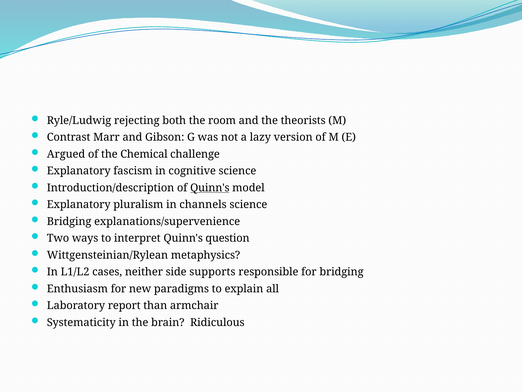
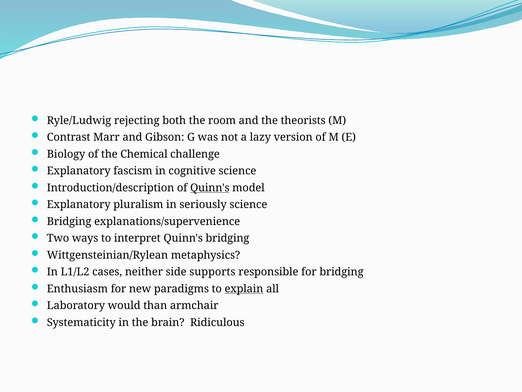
Argued: Argued -> Biology
channels: channels -> seriously
Quinn's question: question -> bridging
explain underline: none -> present
report: report -> would
